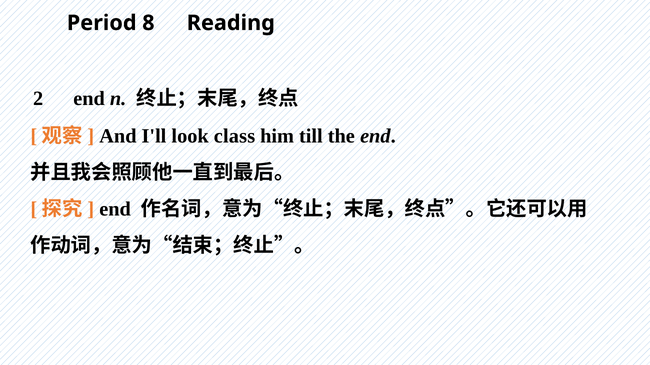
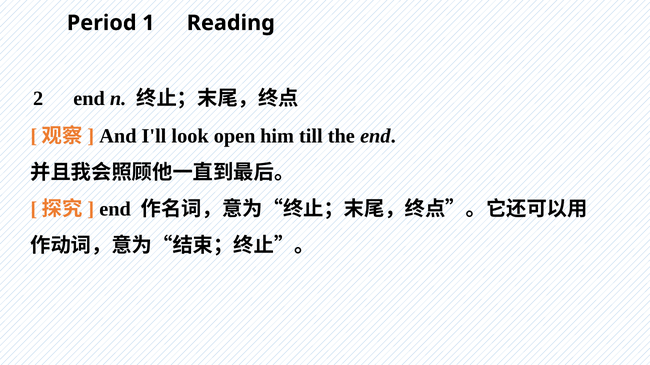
8: 8 -> 1
class: class -> open
